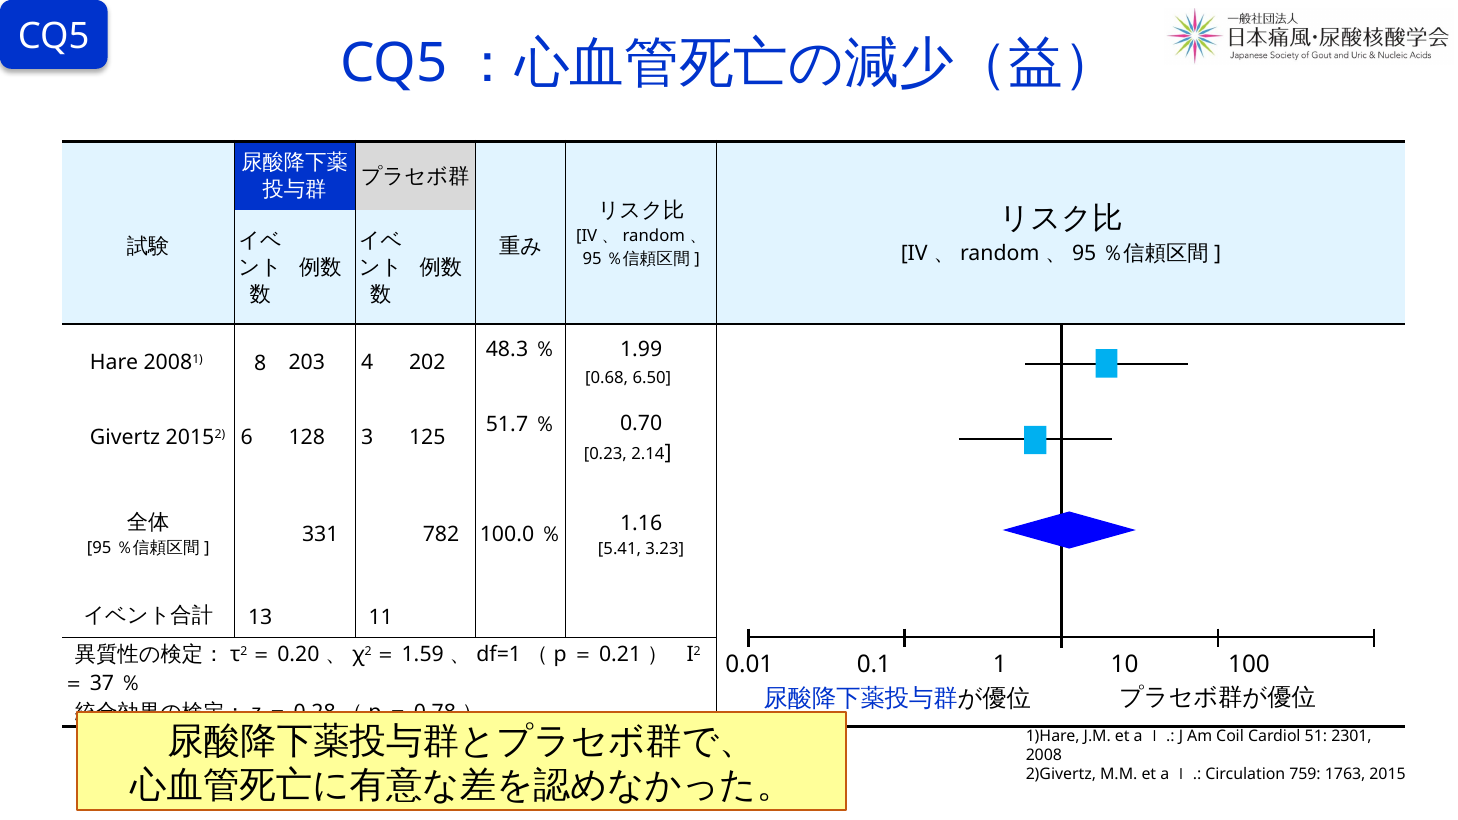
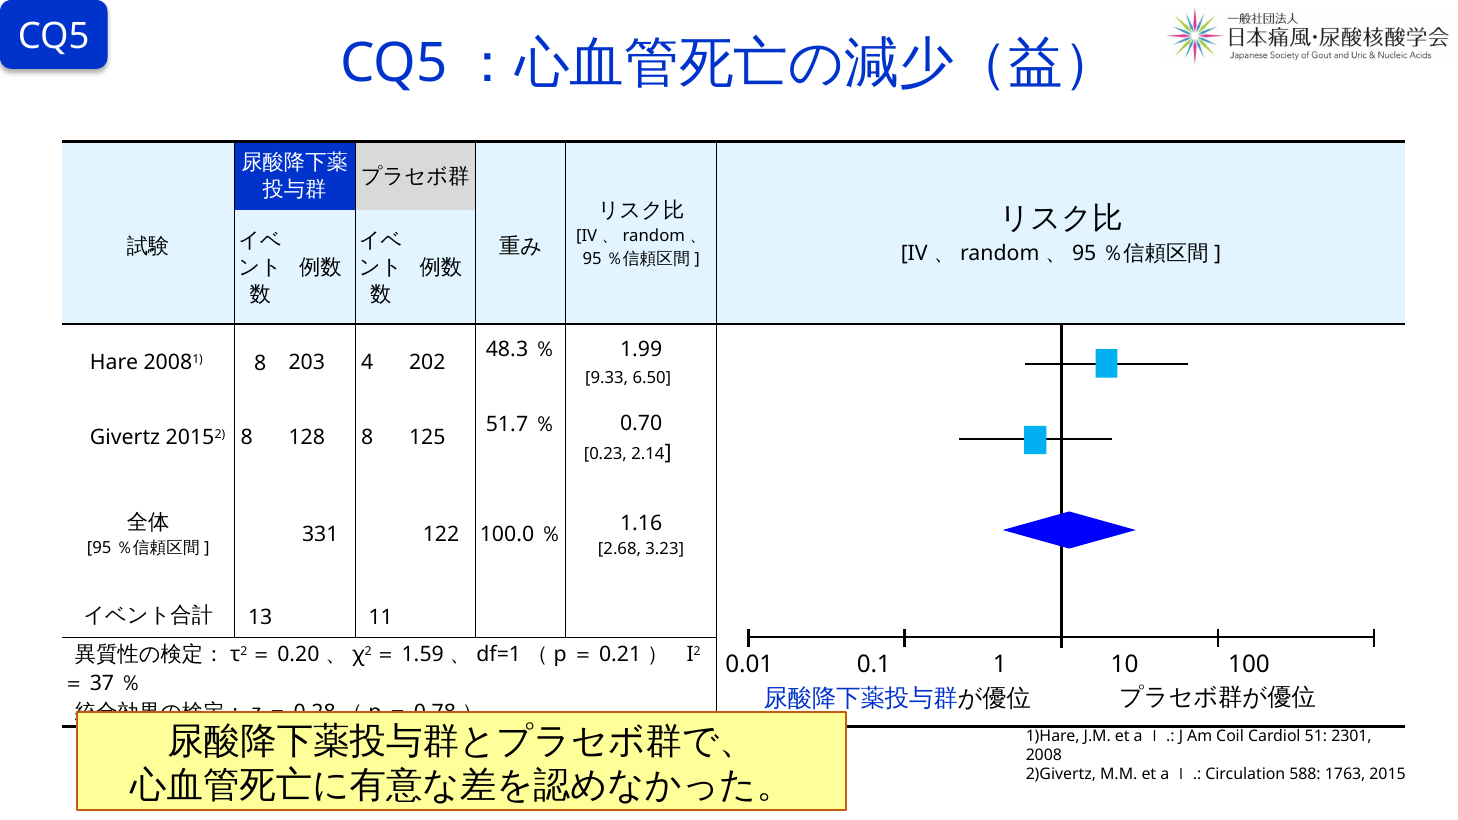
0.68: 0.68 -> 9.33
20152 6: 6 -> 8
128 3: 3 -> 8
782: 782 -> 122
5.41: 5.41 -> 2.68
759: 759 -> 588
